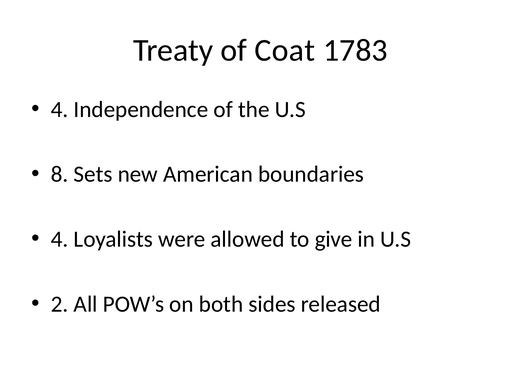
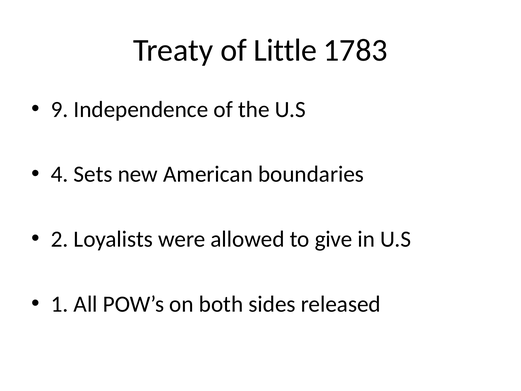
Coat: Coat -> Little
4 at (60, 109): 4 -> 9
8: 8 -> 4
4 at (60, 239): 4 -> 2
2: 2 -> 1
